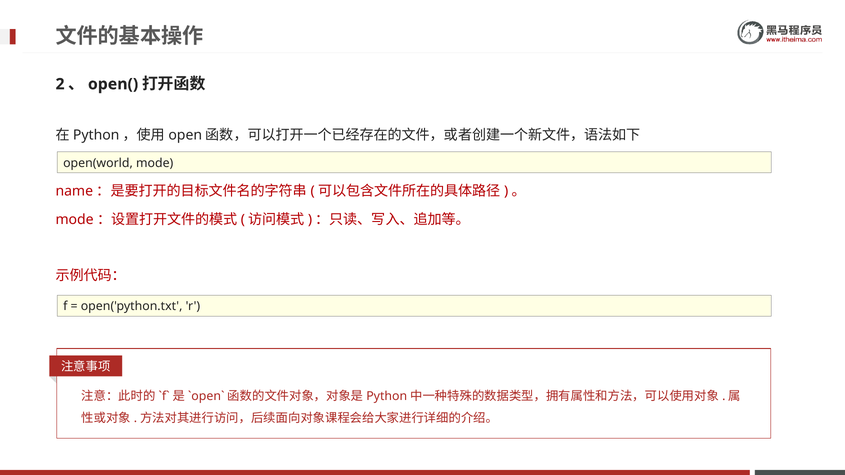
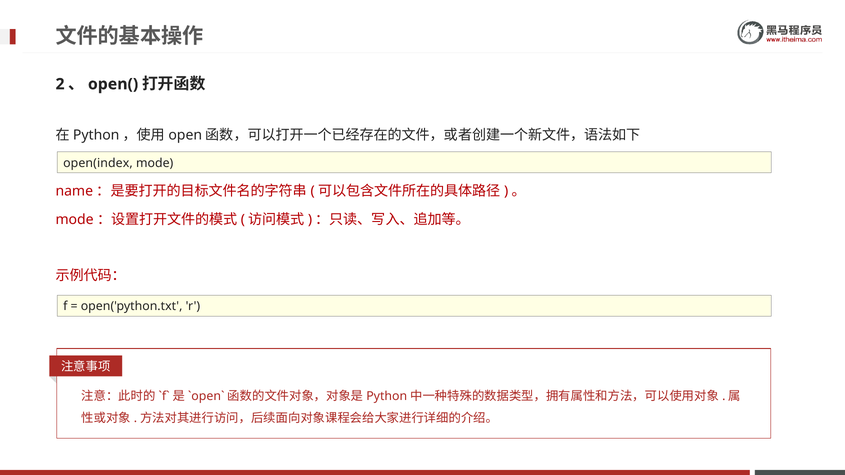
open(world: open(world -> open(index
